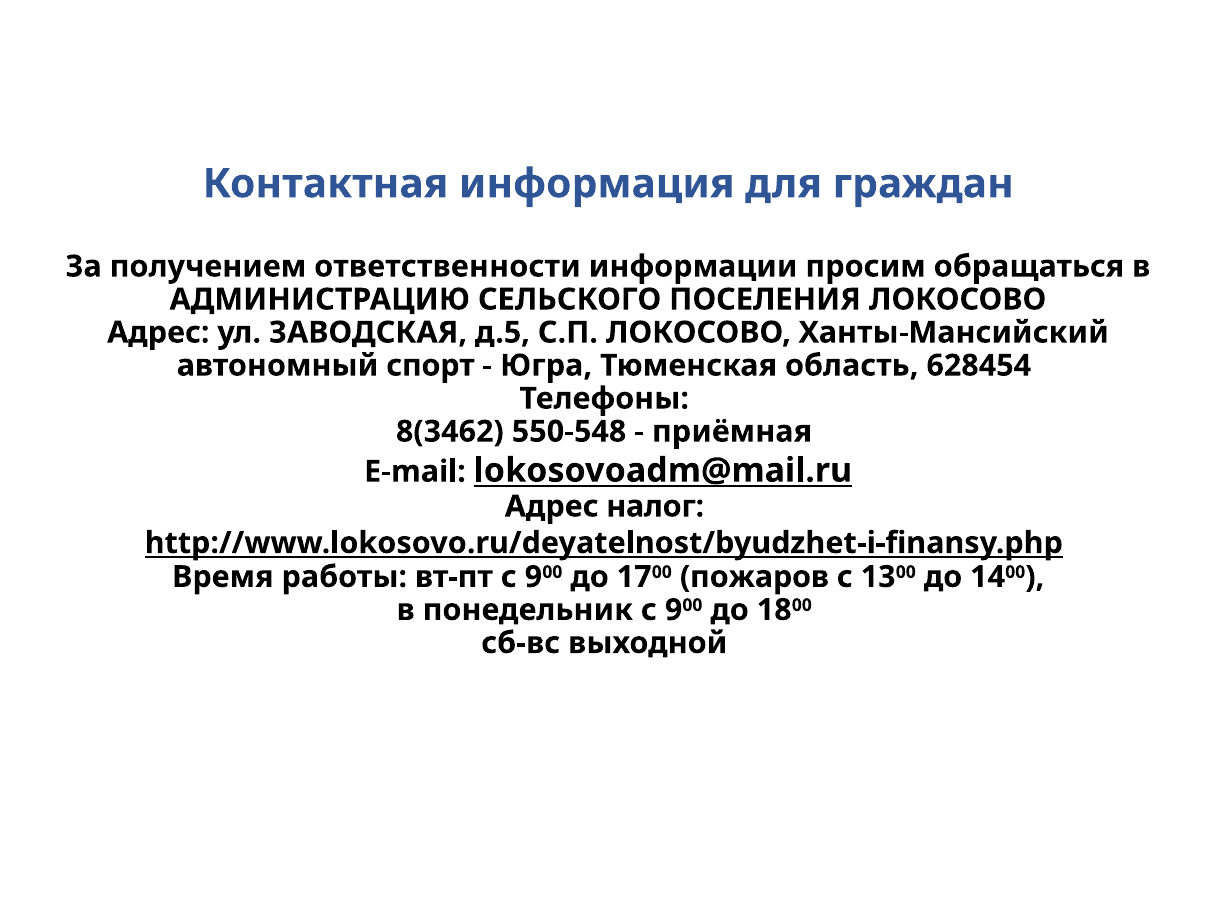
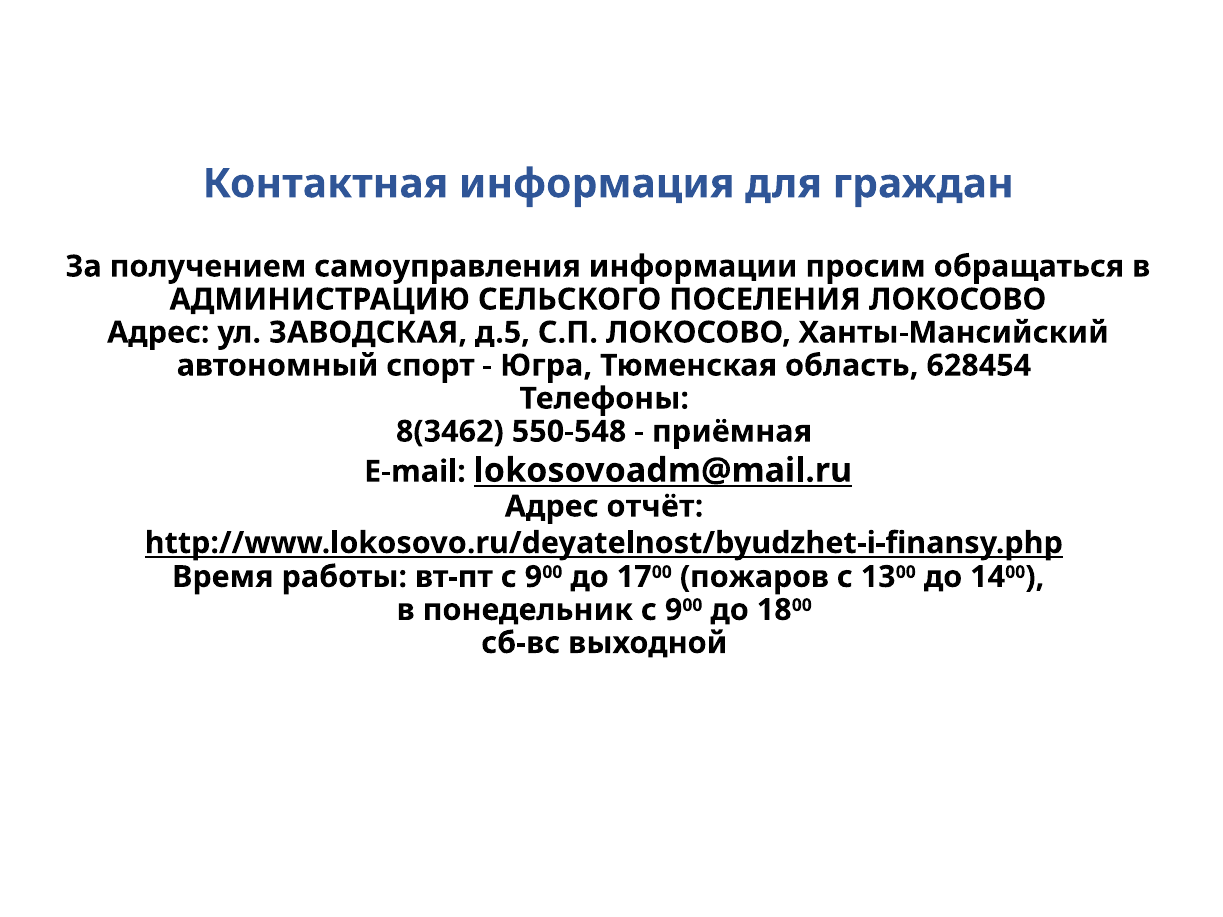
ответственности: ответственности -> самоуправления
налог: налог -> отчёт
